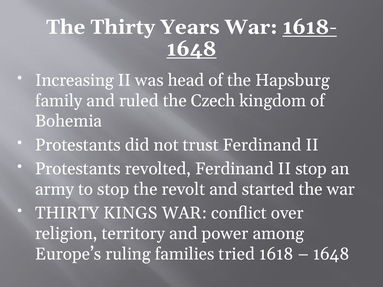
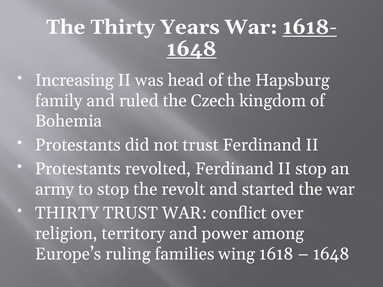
THIRTY KINGS: KINGS -> TRUST
tried: tried -> wing
